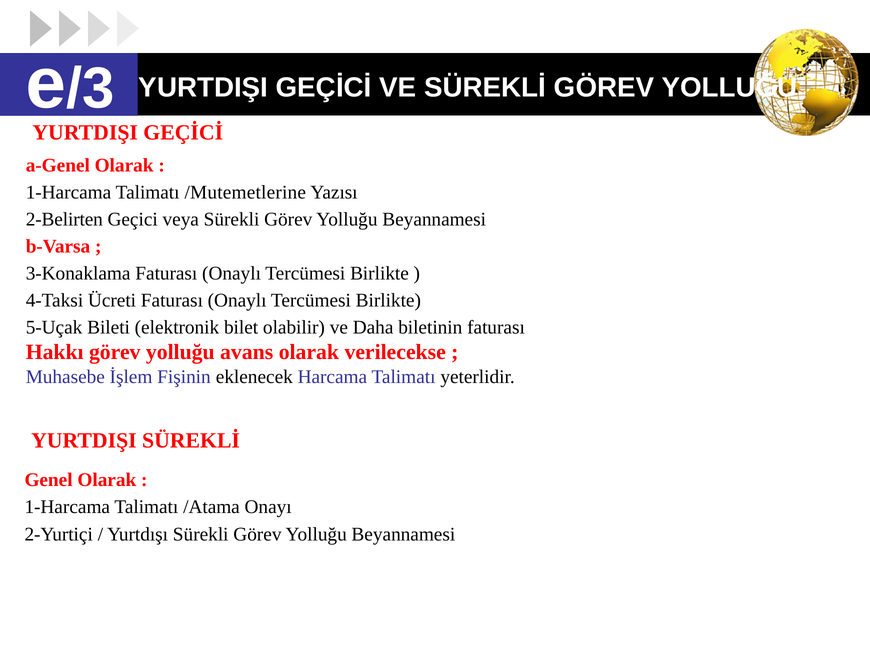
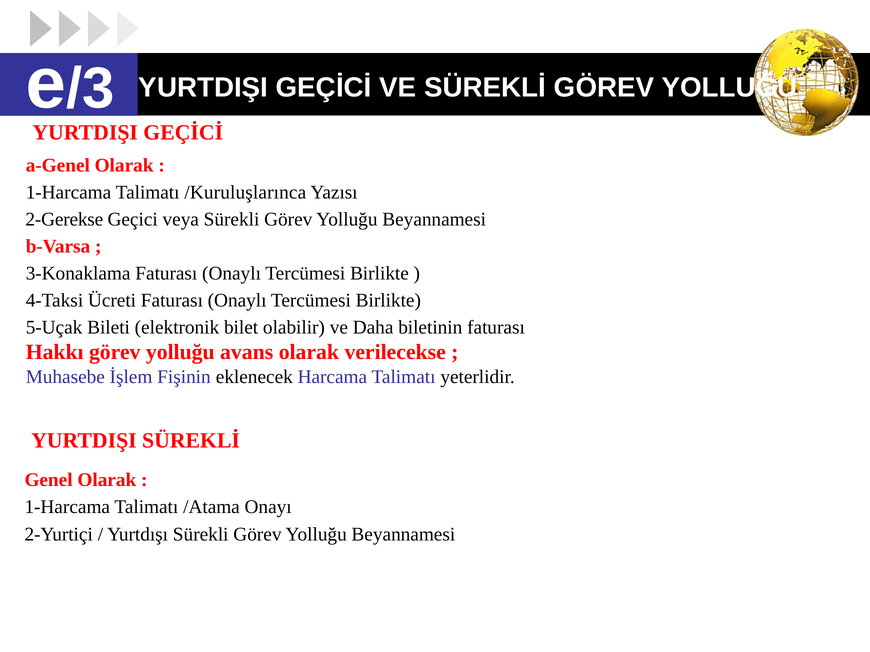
/Mutemetlerine: /Mutemetlerine -> /Kuruluşlarınca
2-Belirten: 2-Belirten -> 2-Gerekse
